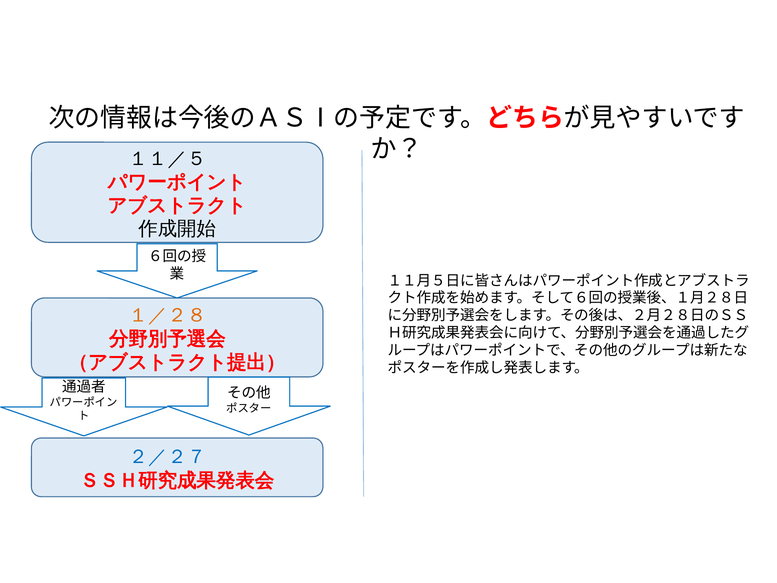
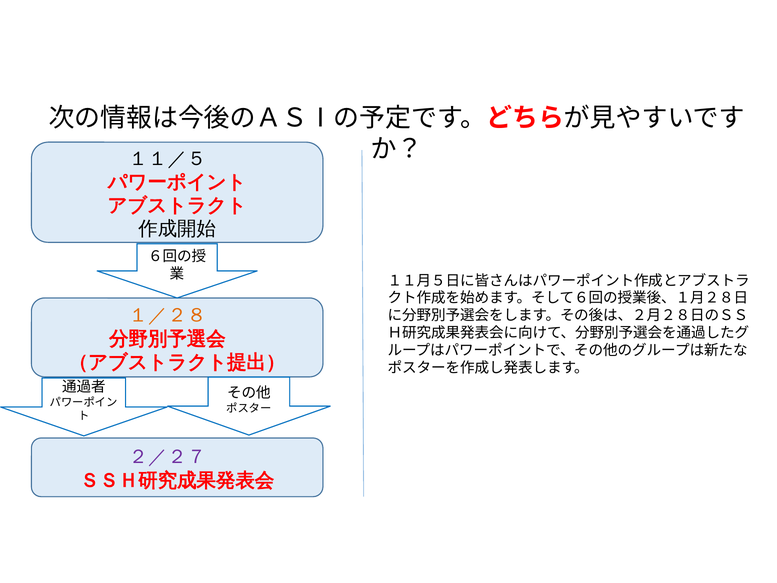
２／２７ colour: blue -> purple
